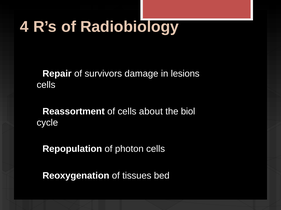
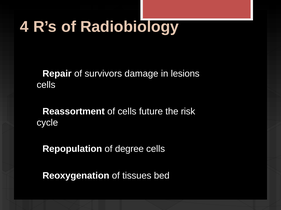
about: about -> future
biol: biol -> risk
photon: photon -> degree
